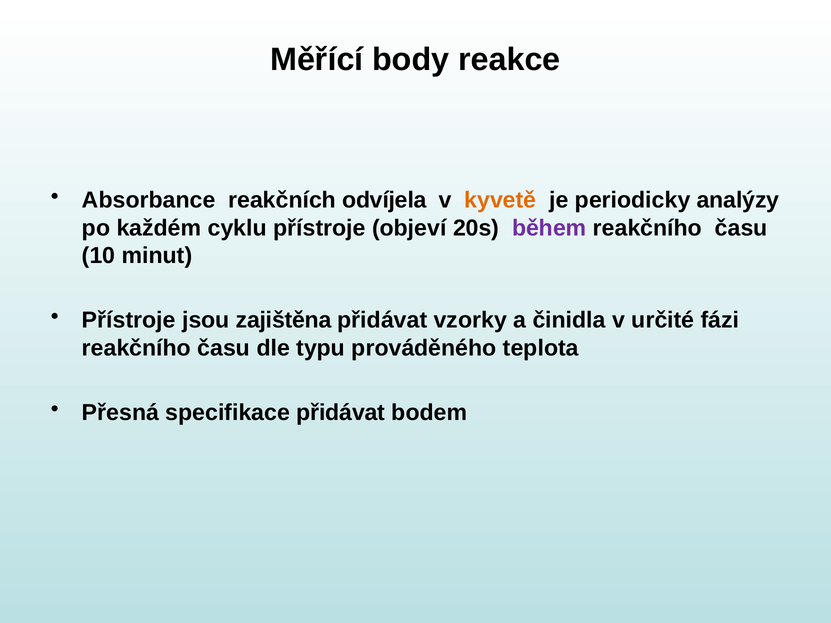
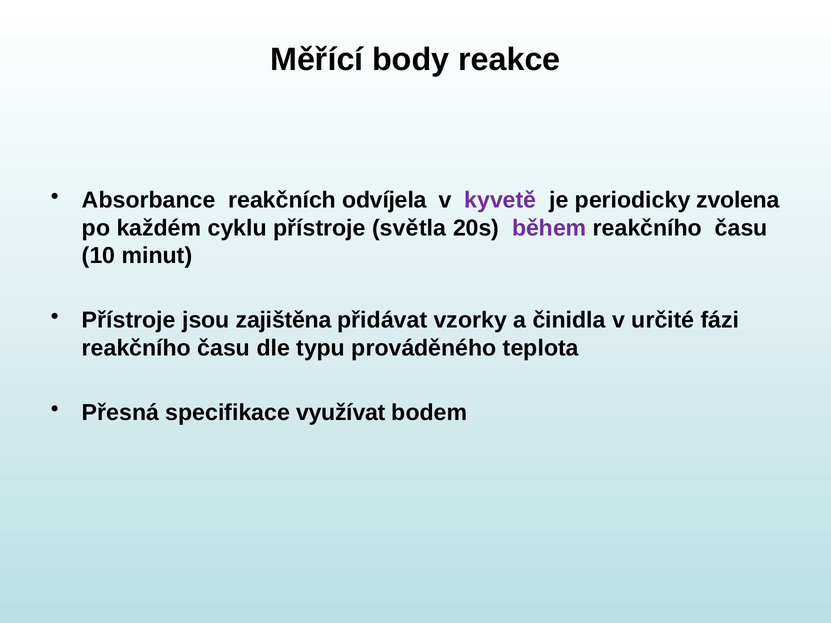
kyvetě colour: orange -> purple
analýzy: analýzy -> zvolena
objeví: objeví -> světla
specifikace přidávat: přidávat -> využívat
